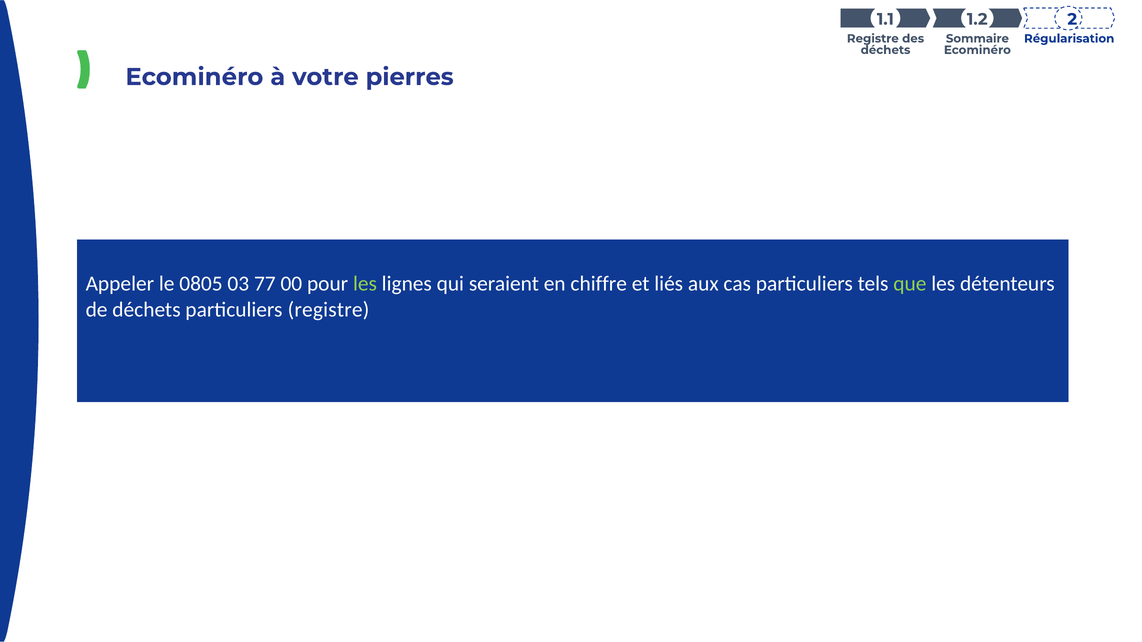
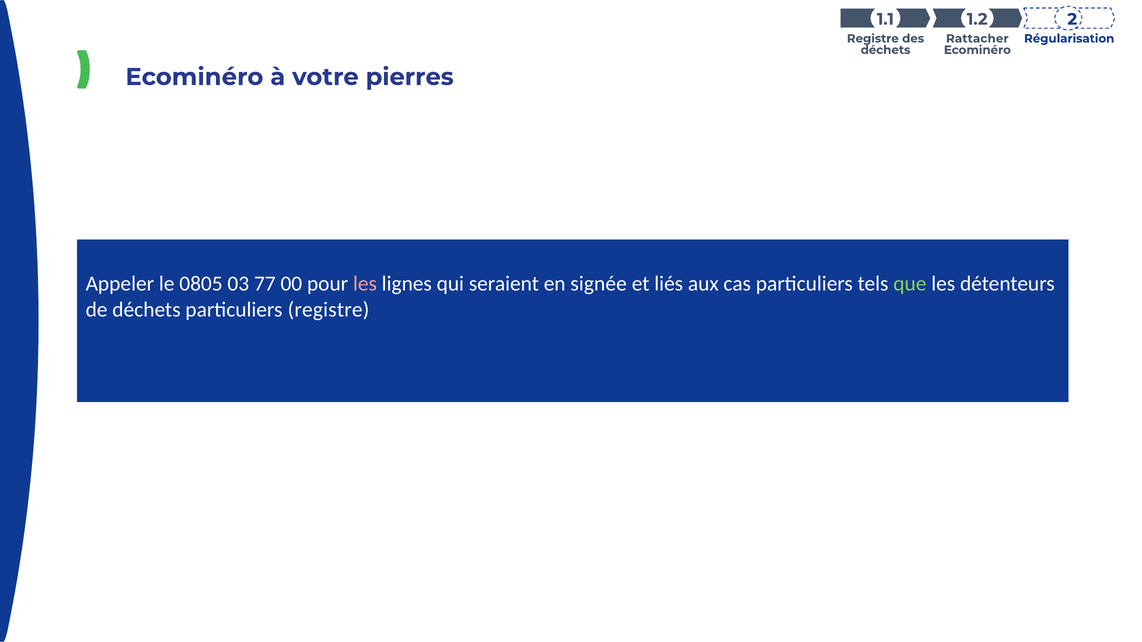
Sommaire: Sommaire -> Rattacher
les at (365, 284) colour: light green -> pink
chiffre: chiffre -> signée
